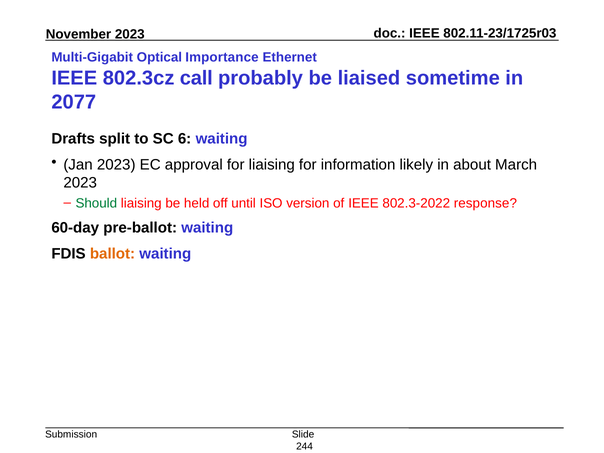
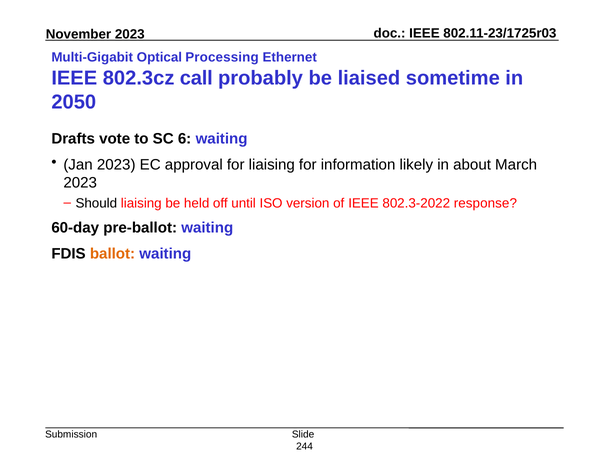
Importance: Importance -> Processing
2077: 2077 -> 2050
split: split -> vote
Should colour: green -> black
